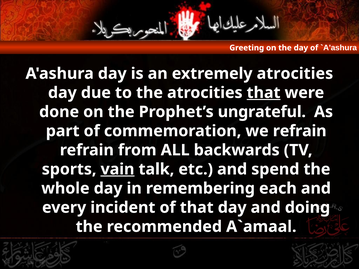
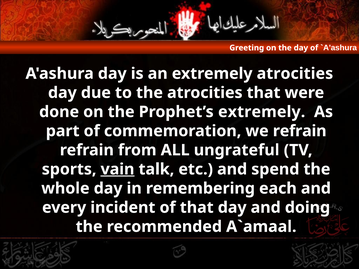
that at (264, 93) underline: present -> none
Prophet’s ungrateful: ungrateful -> extremely
backwards: backwards -> ungrateful
